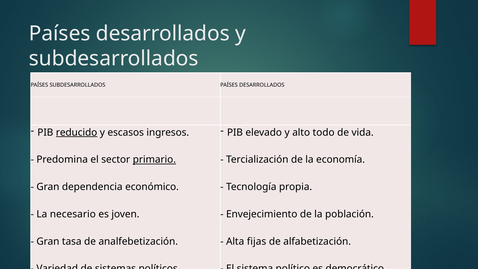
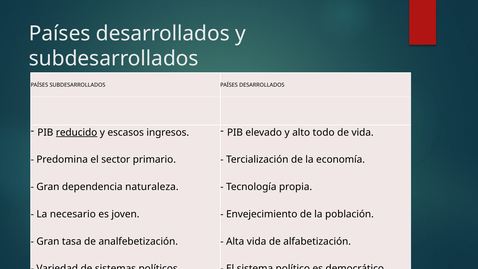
primario underline: present -> none
económico: económico -> naturaleza
Alta fijas: fijas -> vida
